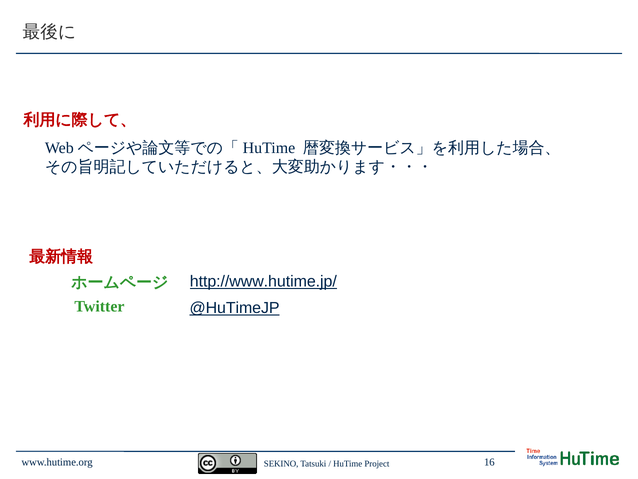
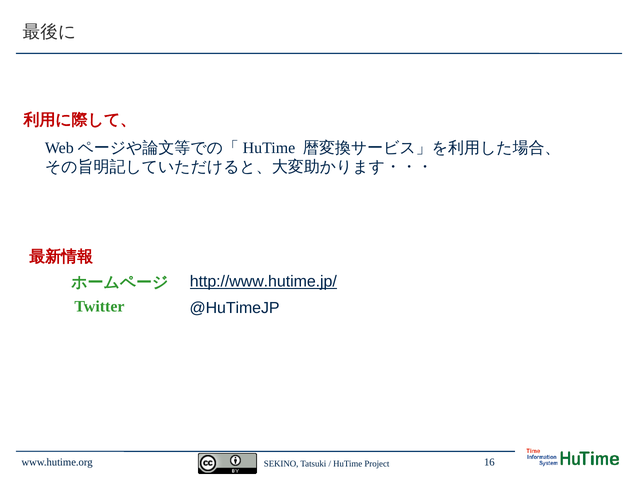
@HuTimeJP underline: present -> none
